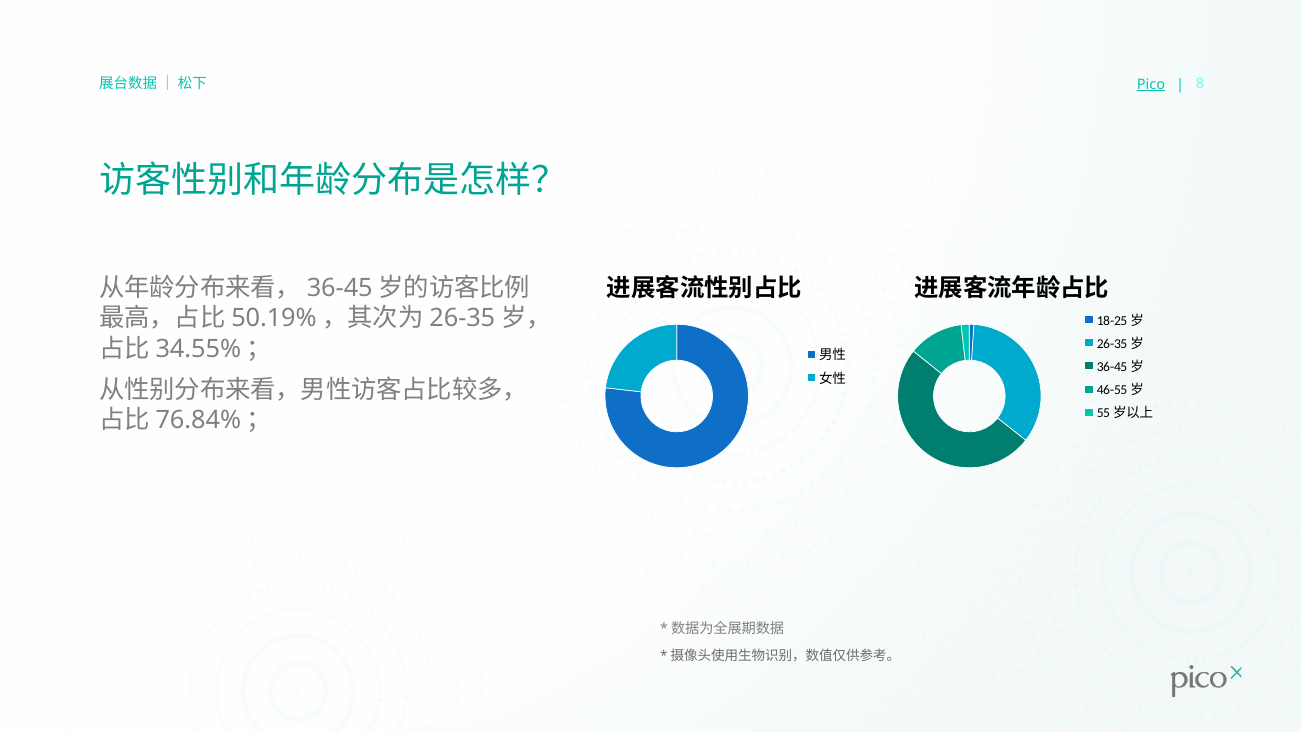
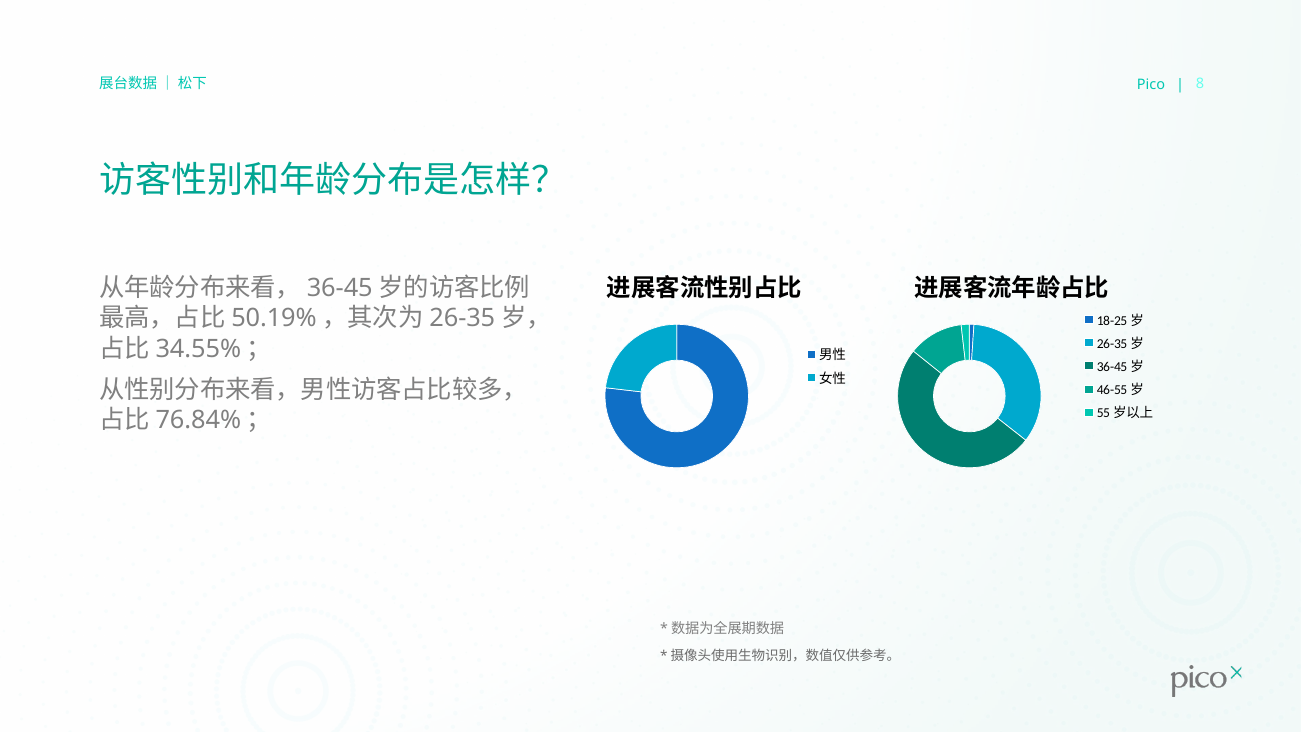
Pico underline: present -> none
